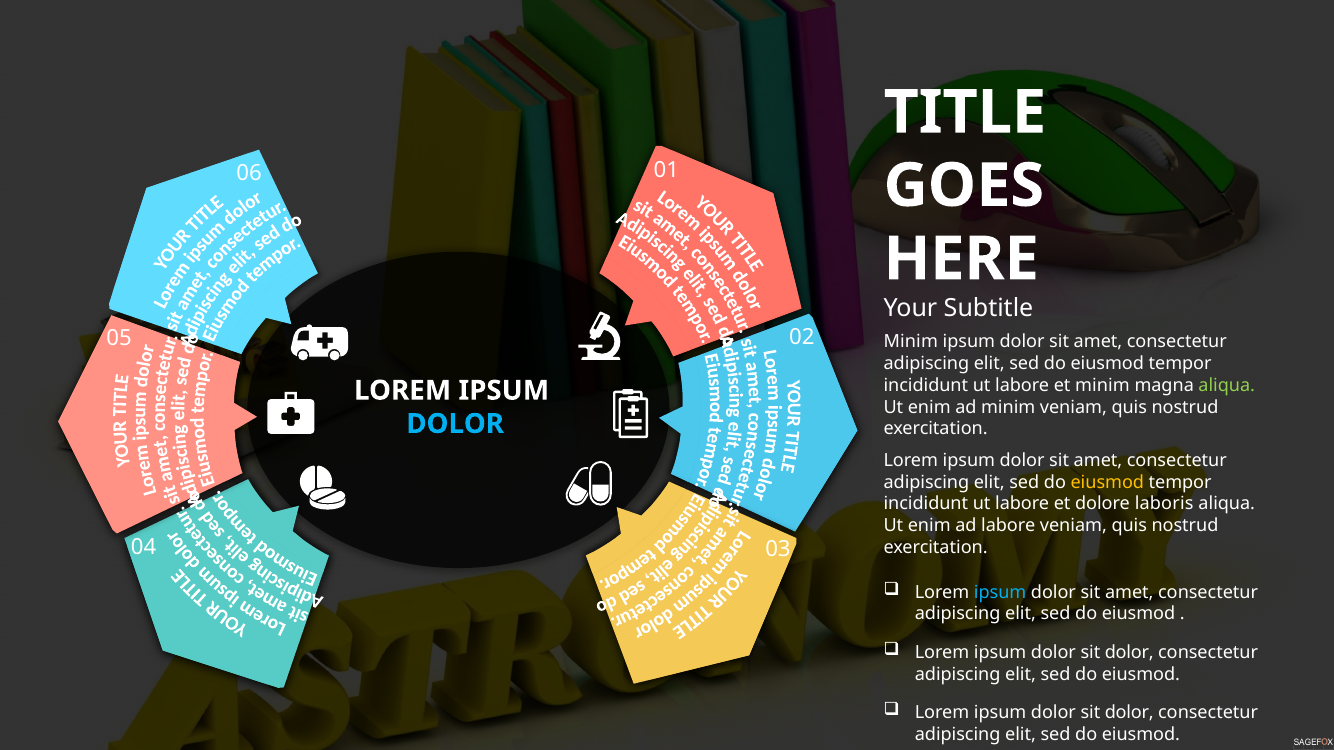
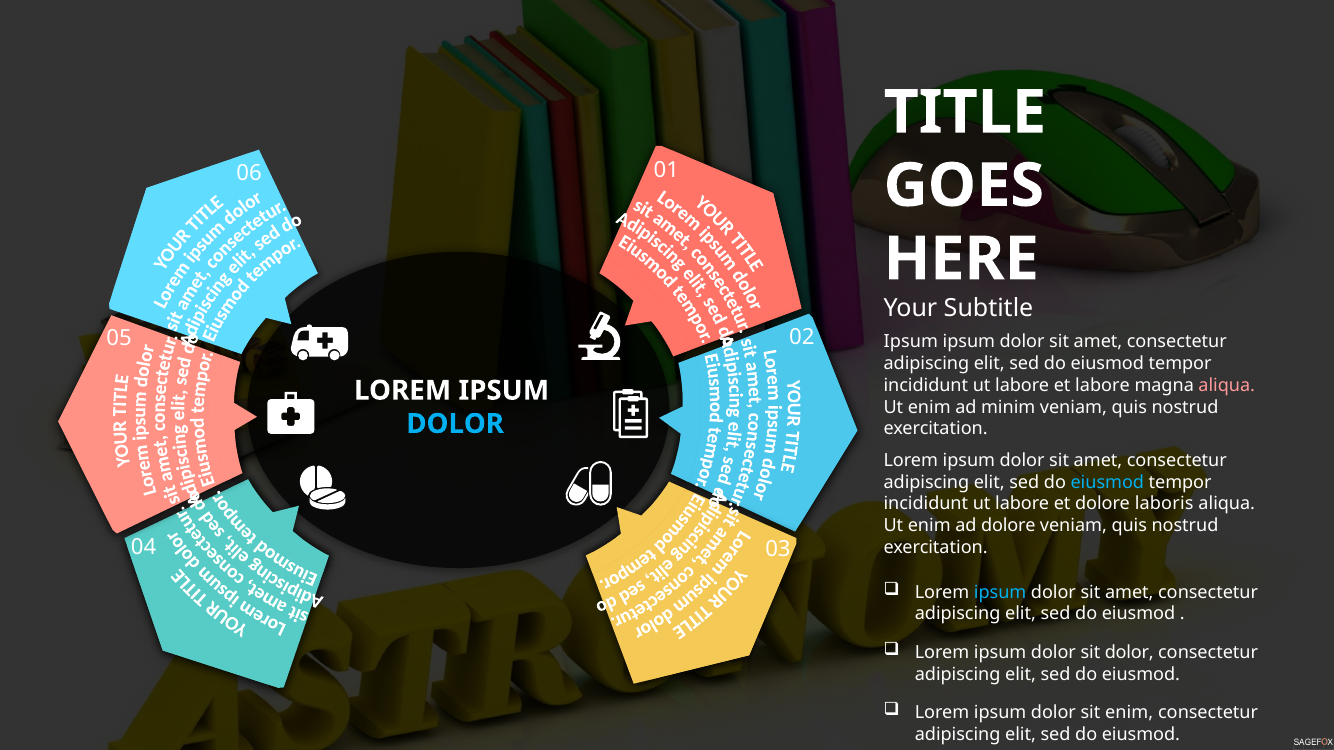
Minim at (911, 342): Minim -> Ipsum
et minim: minim -> labore
aliqua at (1227, 386) colour: light green -> pink
eiusmod at (1107, 482) colour: yellow -> light blue
ad labore: labore -> dolore
dolor at (1129, 713): dolor -> enim
